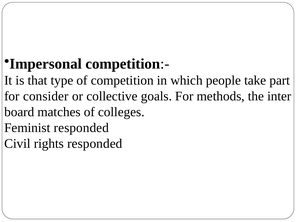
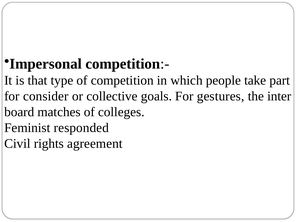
methods: methods -> gestures
rights responded: responded -> agreement
